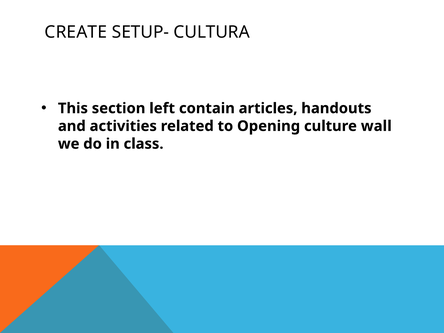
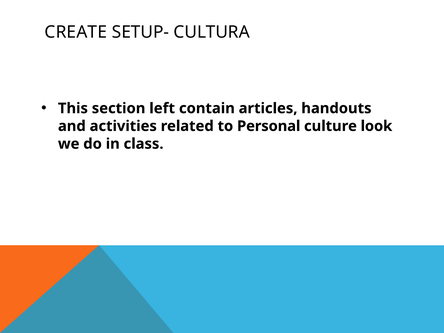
Opening: Opening -> Personal
wall: wall -> look
